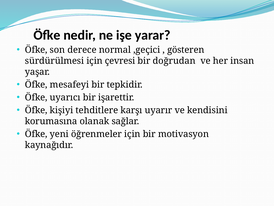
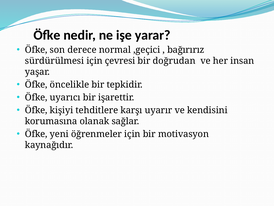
gösteren: gösteren -> bağırırız
mesafeyi: mesafeyi -> öncelikle
